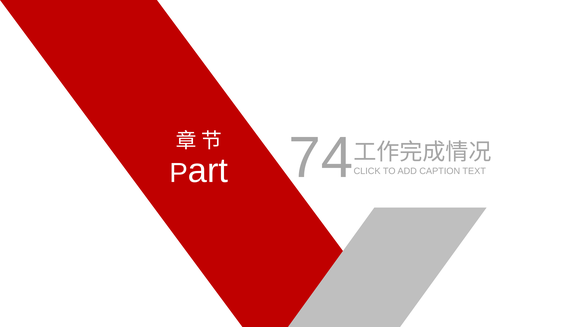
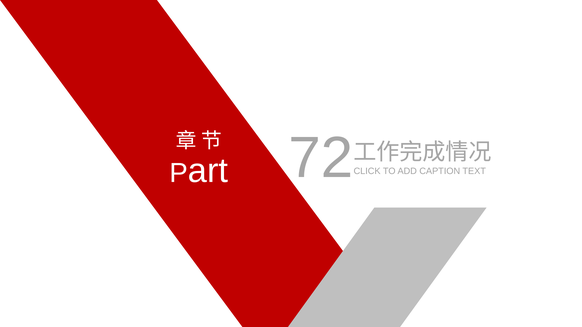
74: 74 -> 72
